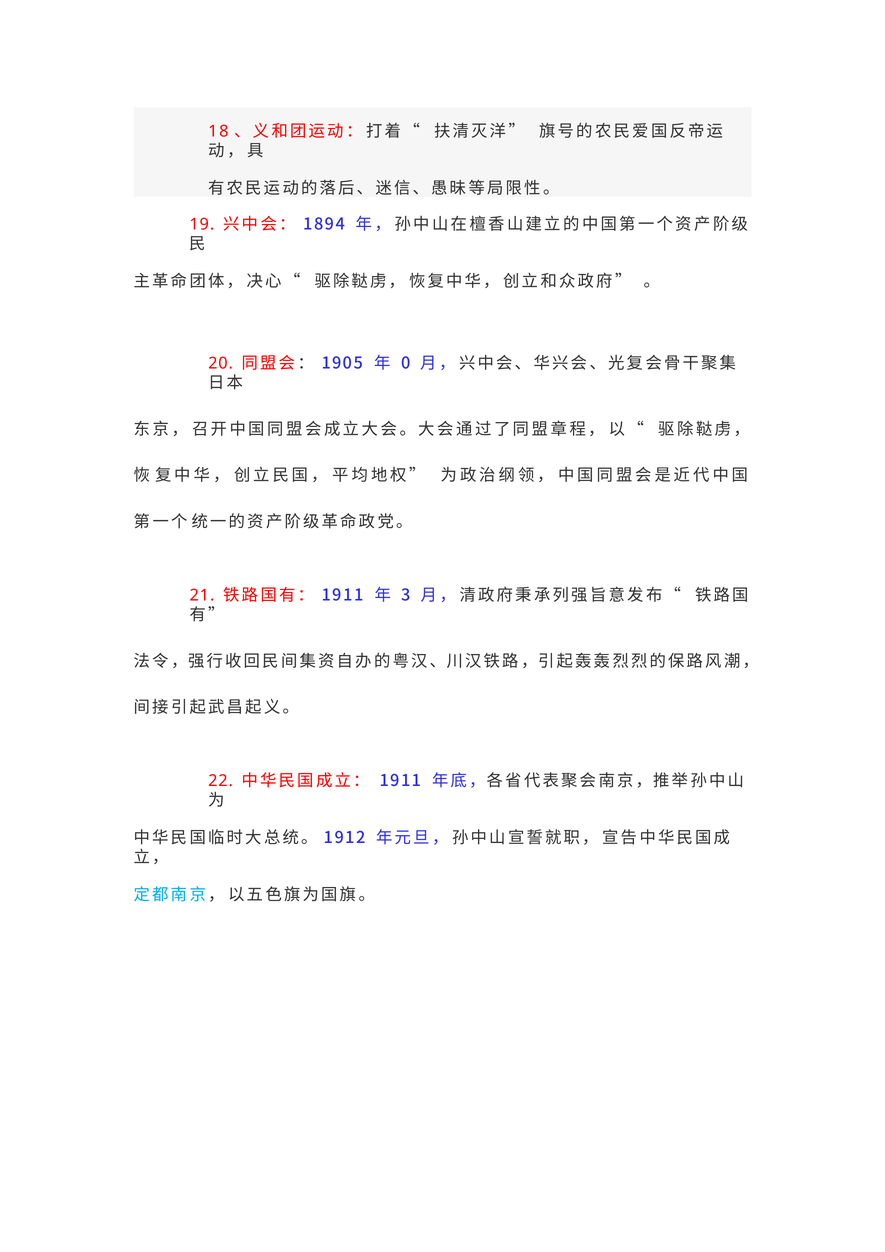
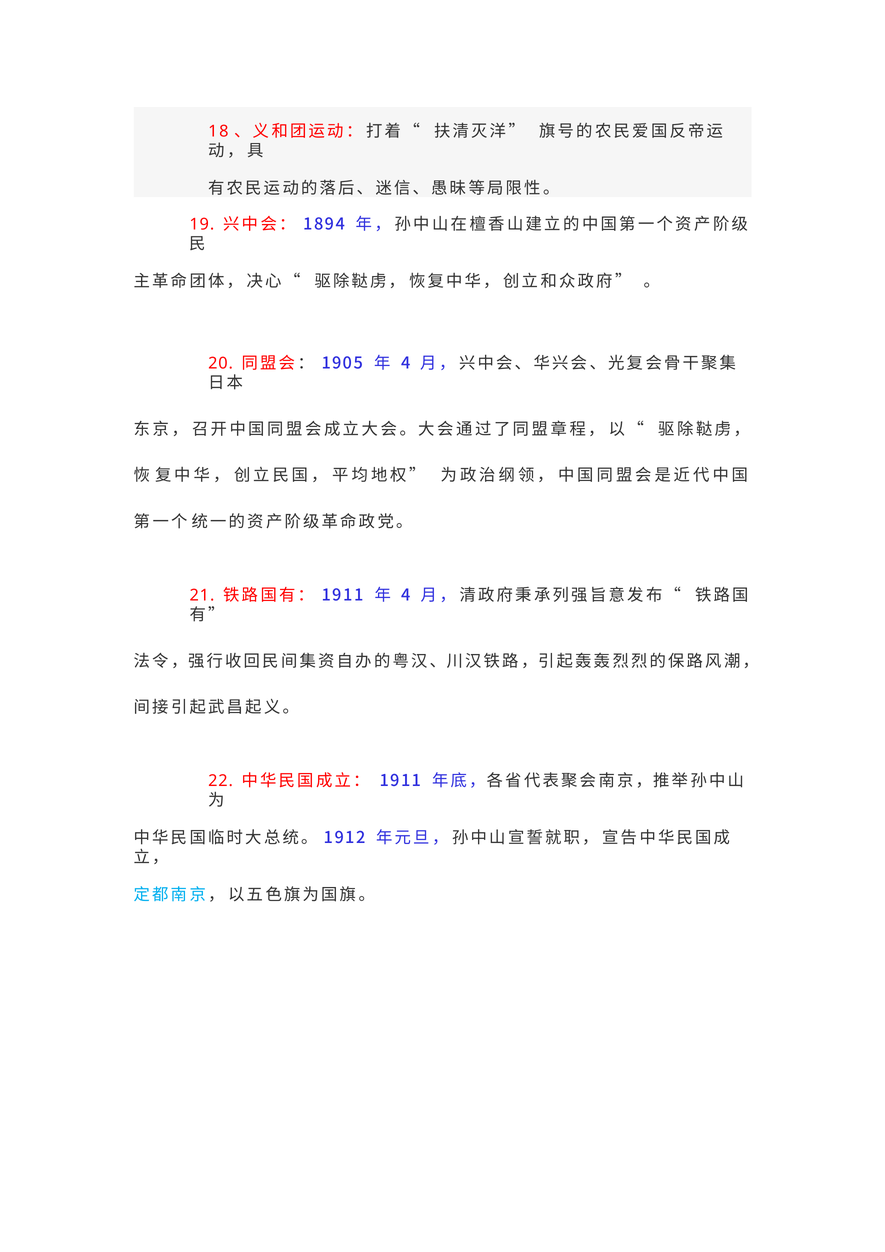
0 at (406, 363): 0 -> 4
3 at (406, 595): 3 -> 4
